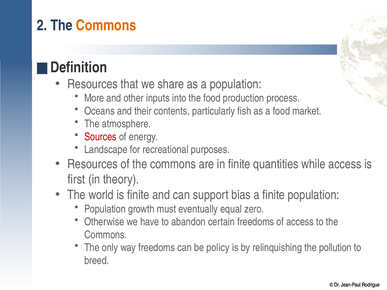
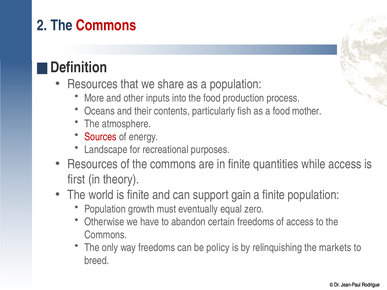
Commons at (106, 26) colour: orange -> red
market: market -> mother
bias: bias -> gain
pollution: pollution -> markets
